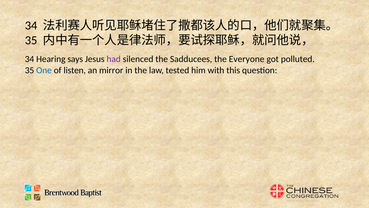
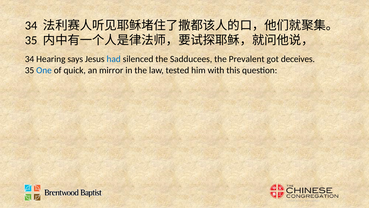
had colour: purple -> blue
Everyone: Everyone -> Prevalent
polluted: polluted -> deceives
listen: listen -> quick
